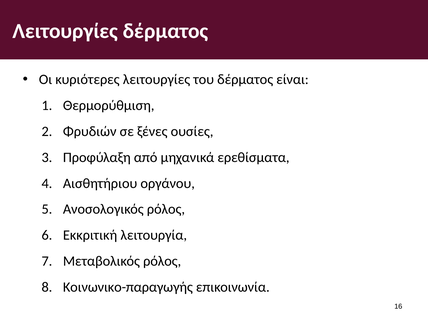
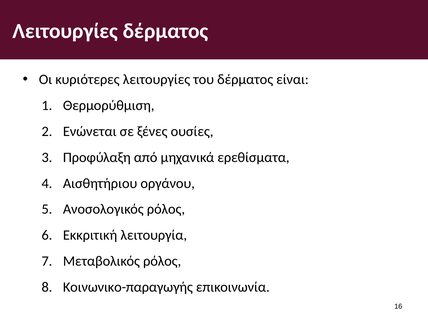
Φρυδιών: Φρυδιών -> Ενώνεται
